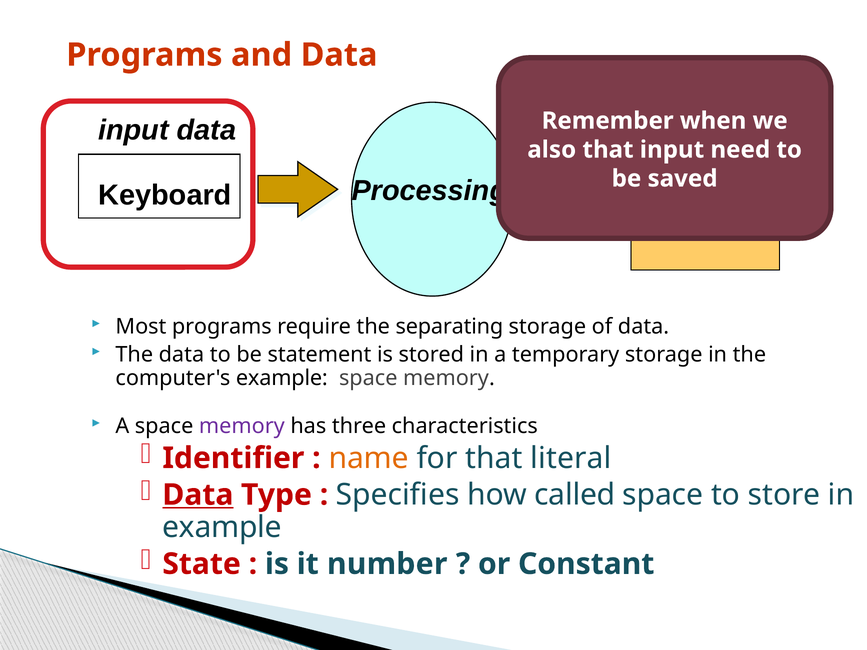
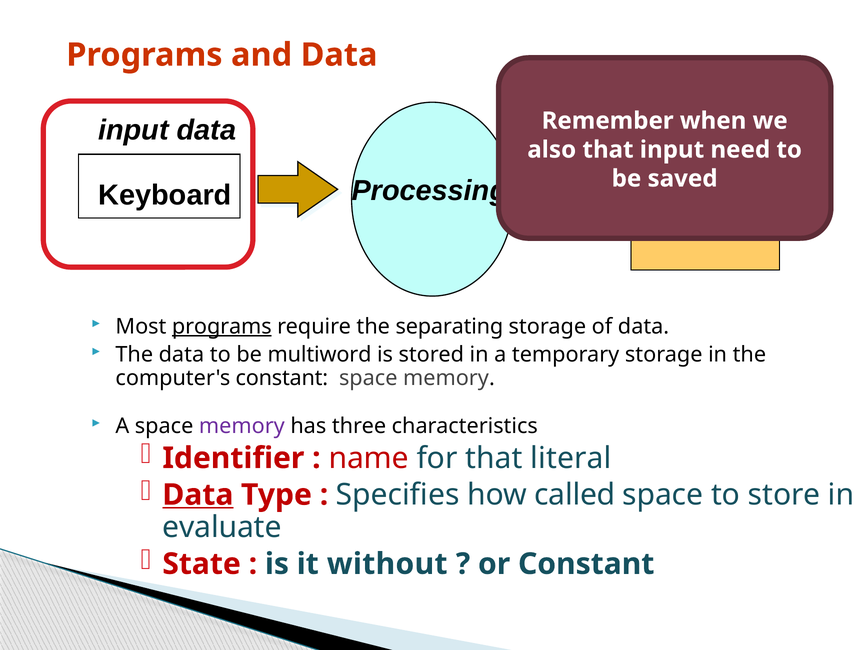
programs at (222, 327) underline: none -> present
statement: statement -> multiword
computer's example: example -> constant
name colour: orange -> red
example at (222, 528): example -> evaluate
number: number -> without
